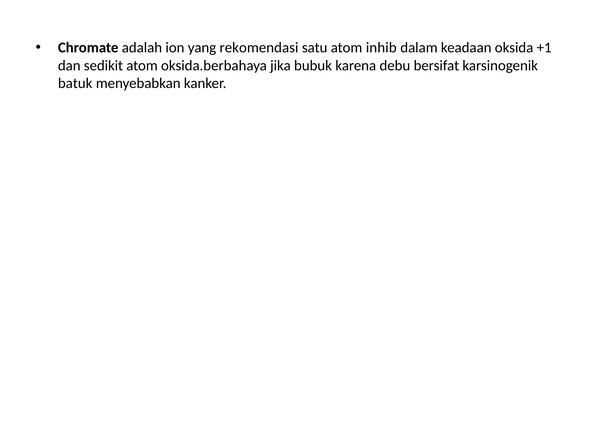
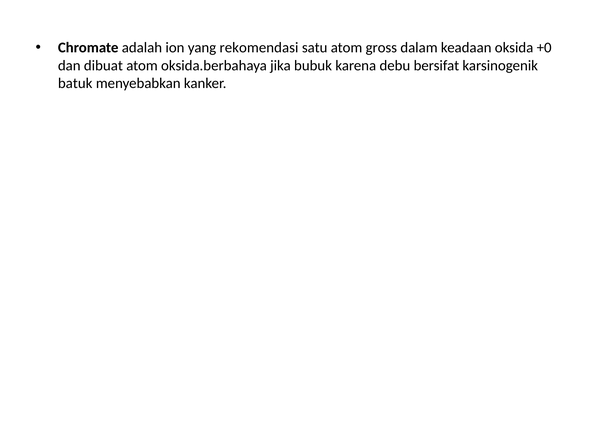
inhib: inhib -> gross
+1: +1 -> +0
sedikit: sedikit -> dibuat
